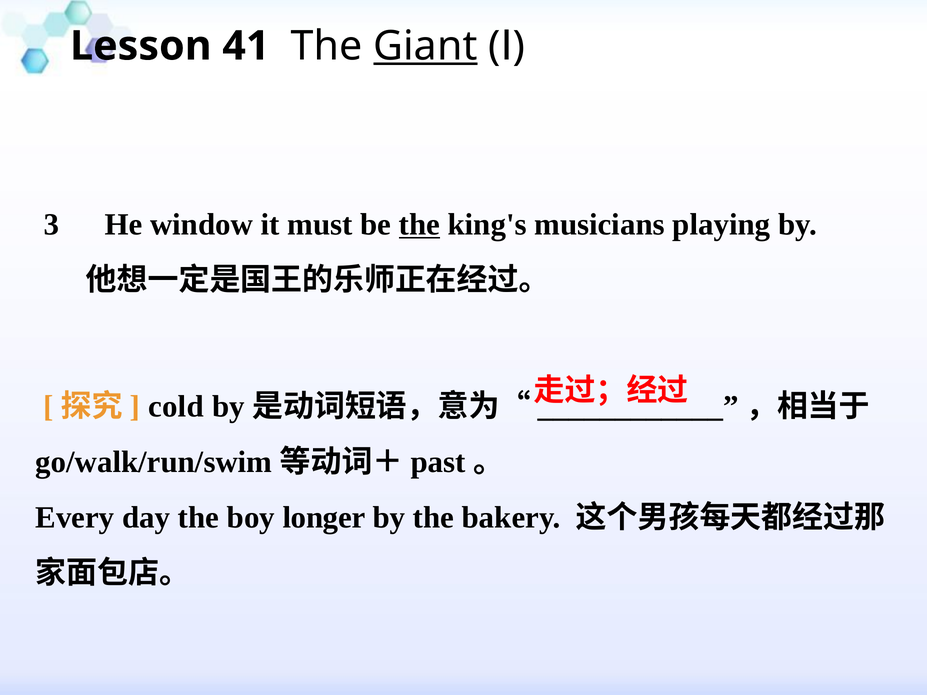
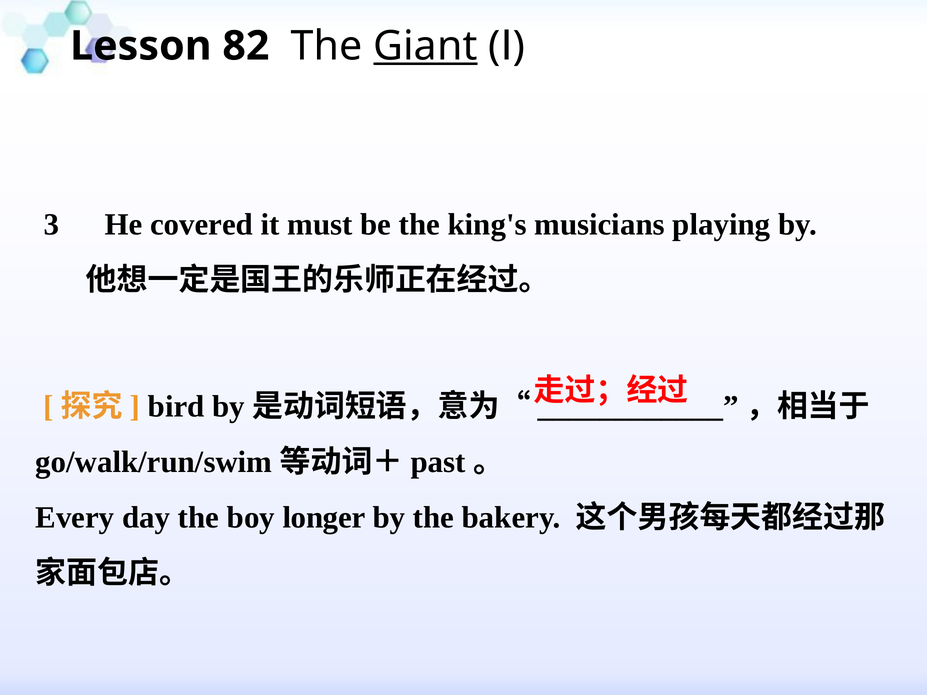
41: 41 -> 82
window: window -> covered
the at (419, 225) underline: present -> none
cold: cold -> bird
